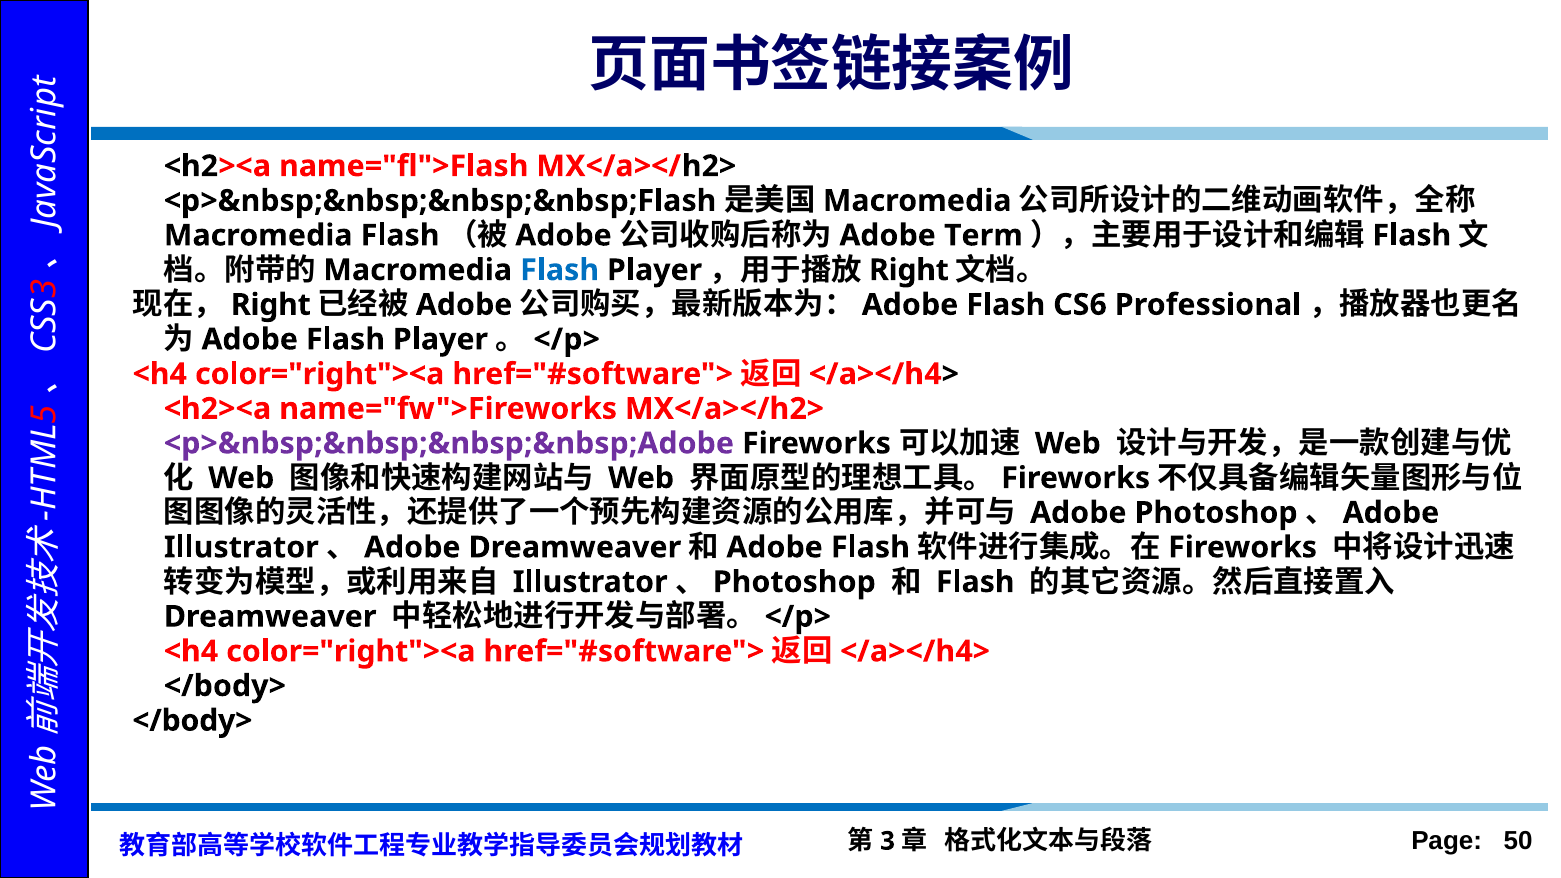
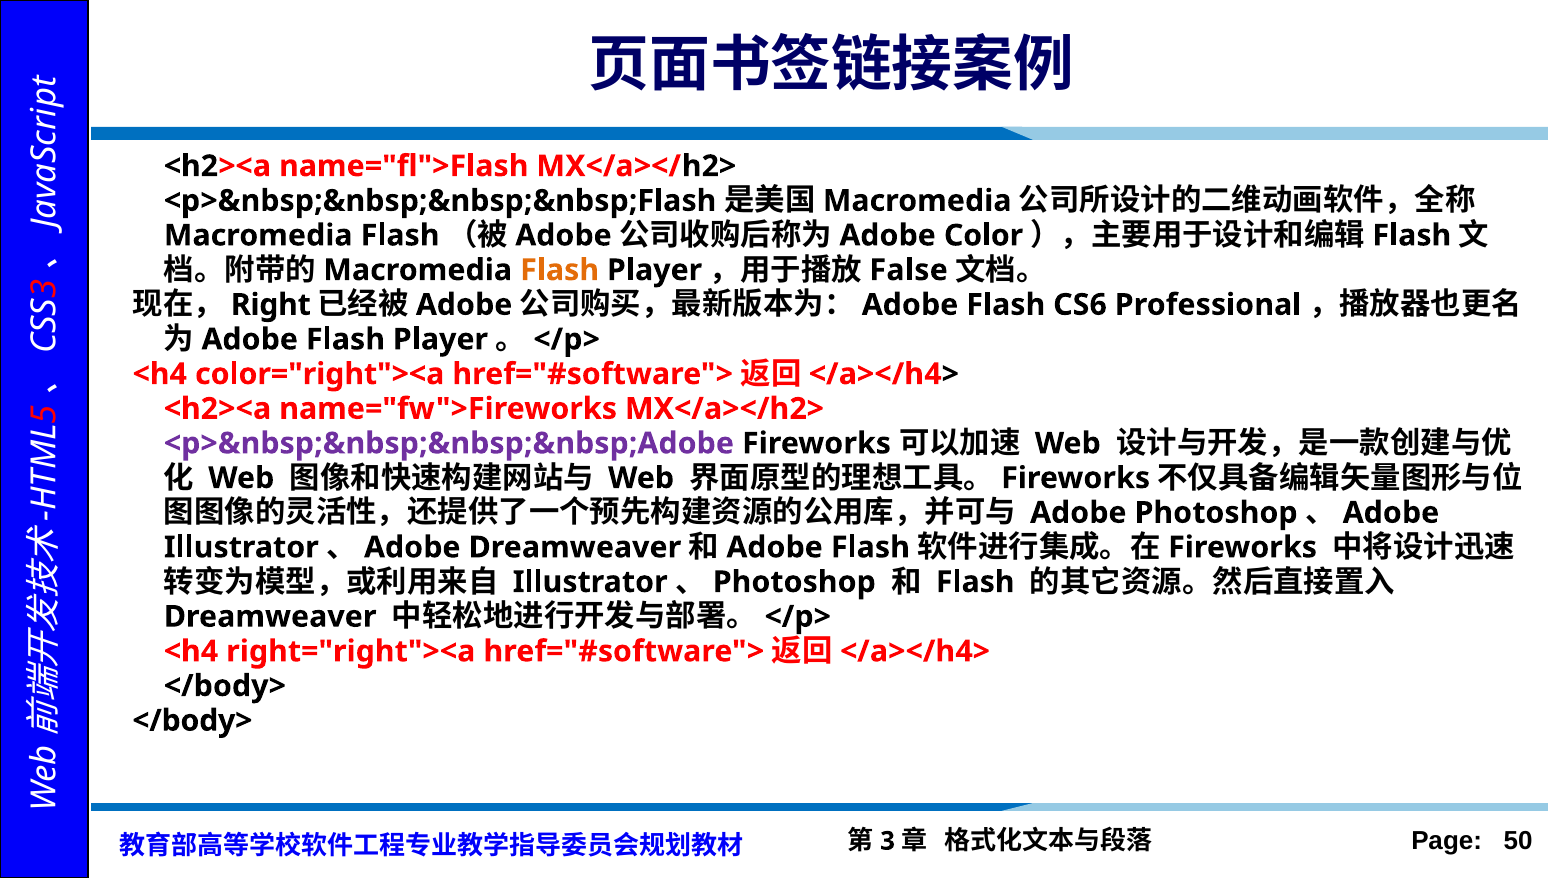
Term: Term -> Color
Flash at (560, 270) colour: blue -> orange
Right at (909, 270): Right -> False
color="right"><a at (351, 651): color="right"><a -> right="right"><a
